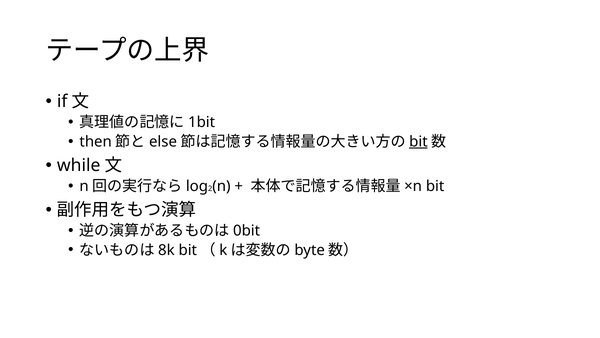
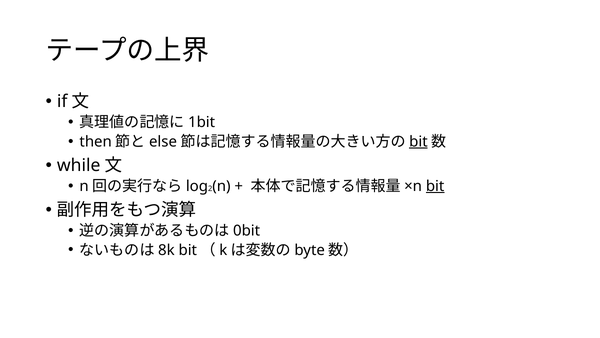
bit at (435, 186) underline: none -> present
